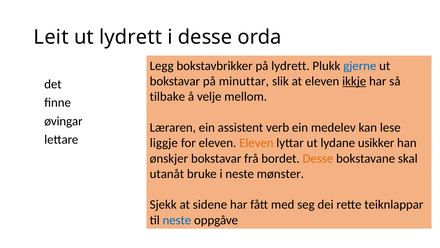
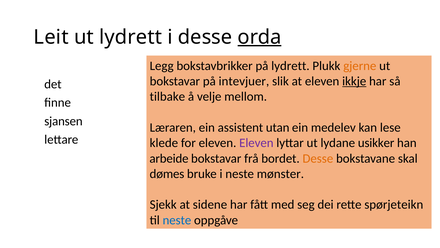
orda underline: none -> present
gjerne colour: blue -> orange
minuttar: minuttar -> intevjuer
øvingar: øvingar -> sjansen
verb: verb -> utan
liggje: liggje -> klede
Eleven at (256, 143) colour: orange -> purple
ønskjer: ønskjer -> arbeide
utanåt: utanåt -> dømes
teiknlappar: teiknlappar -> spørjeteikn
